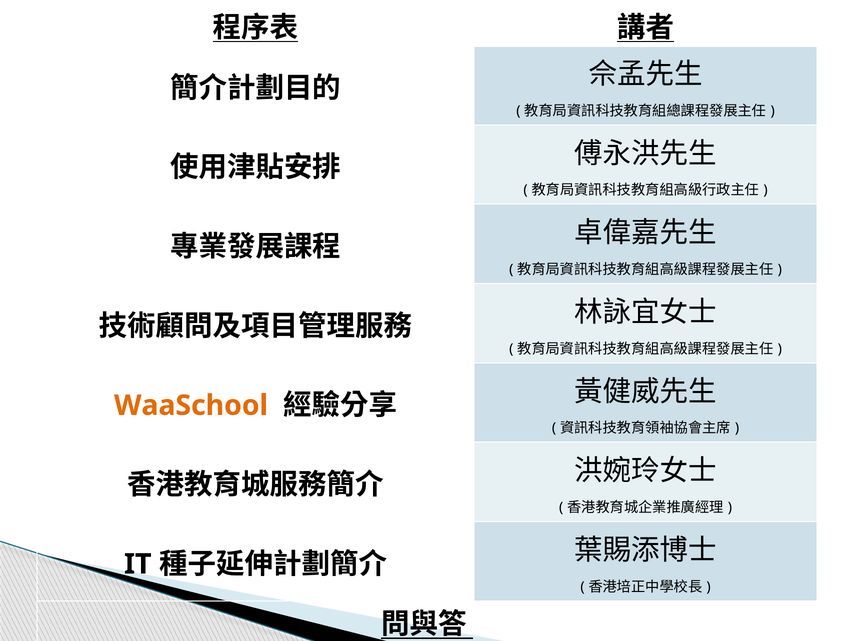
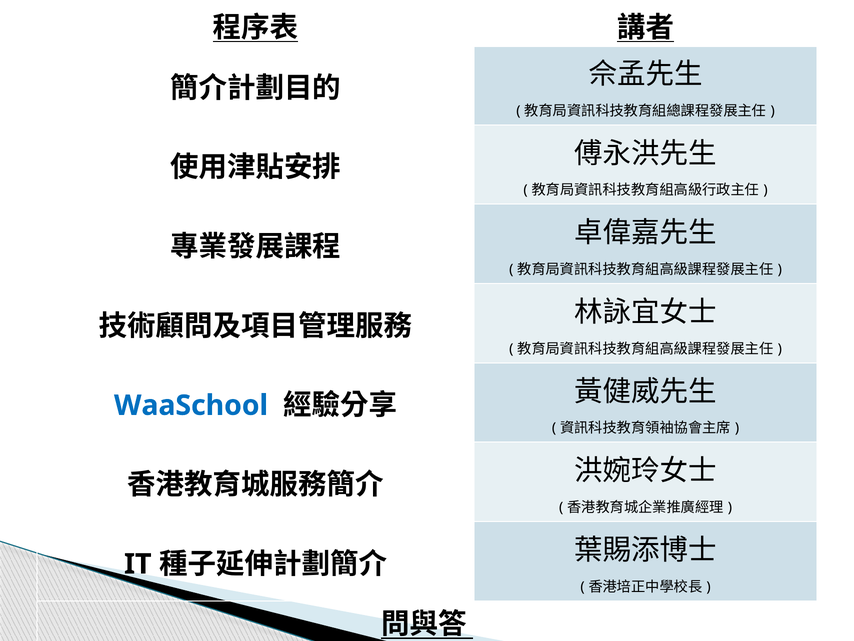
WaaSchool colour: orange -> blue
